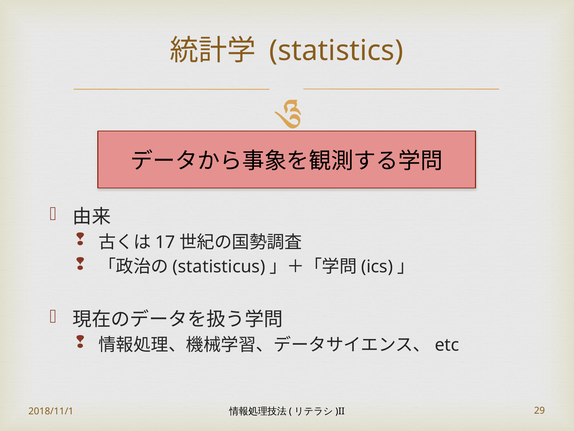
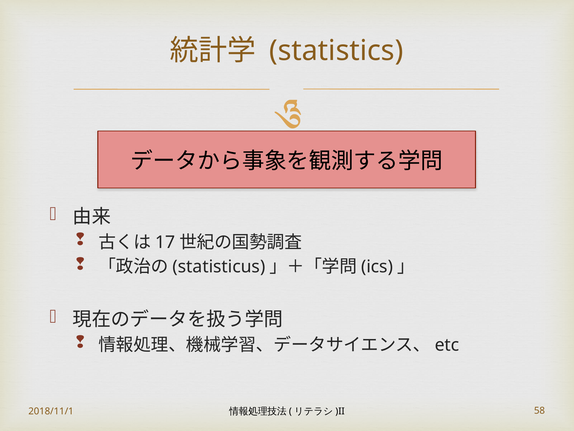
29: 29 -> 58
